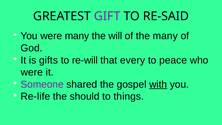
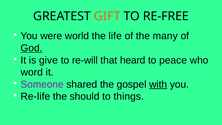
GIFT colour: purple -> orange
RE-SAID: RE-SAID -> RE-FREE
were many: many -> world
will: will -> life
God underline: none -> present
gifts: gifts -> give
every: every -> heard
were at (32, 72): were -> word
